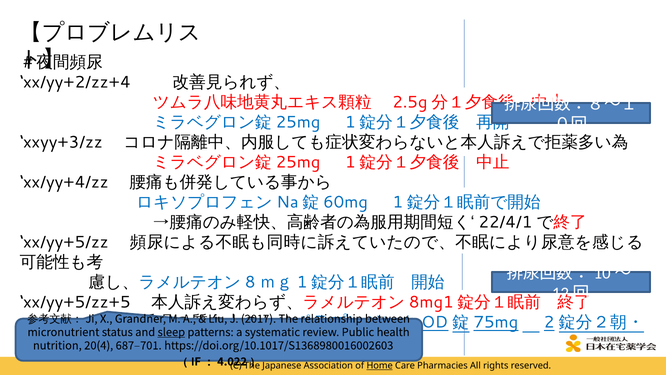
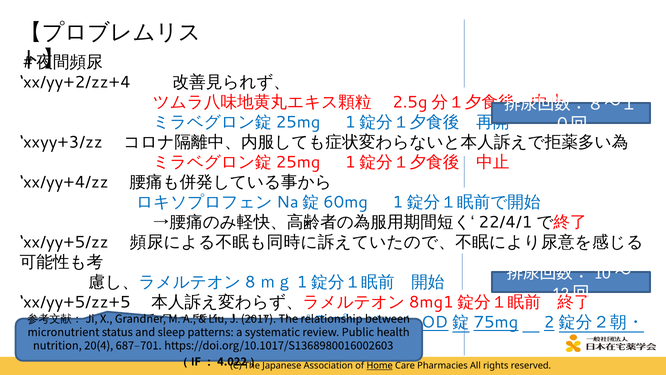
sleep underline: present -> none
